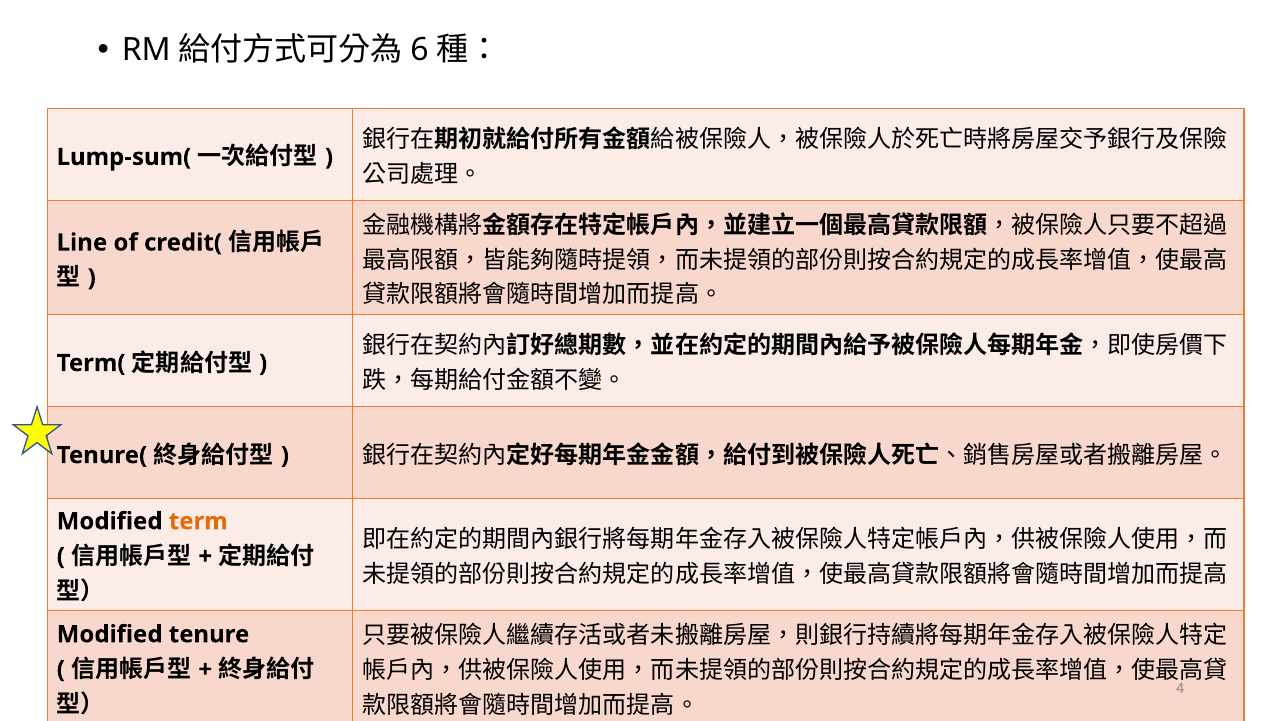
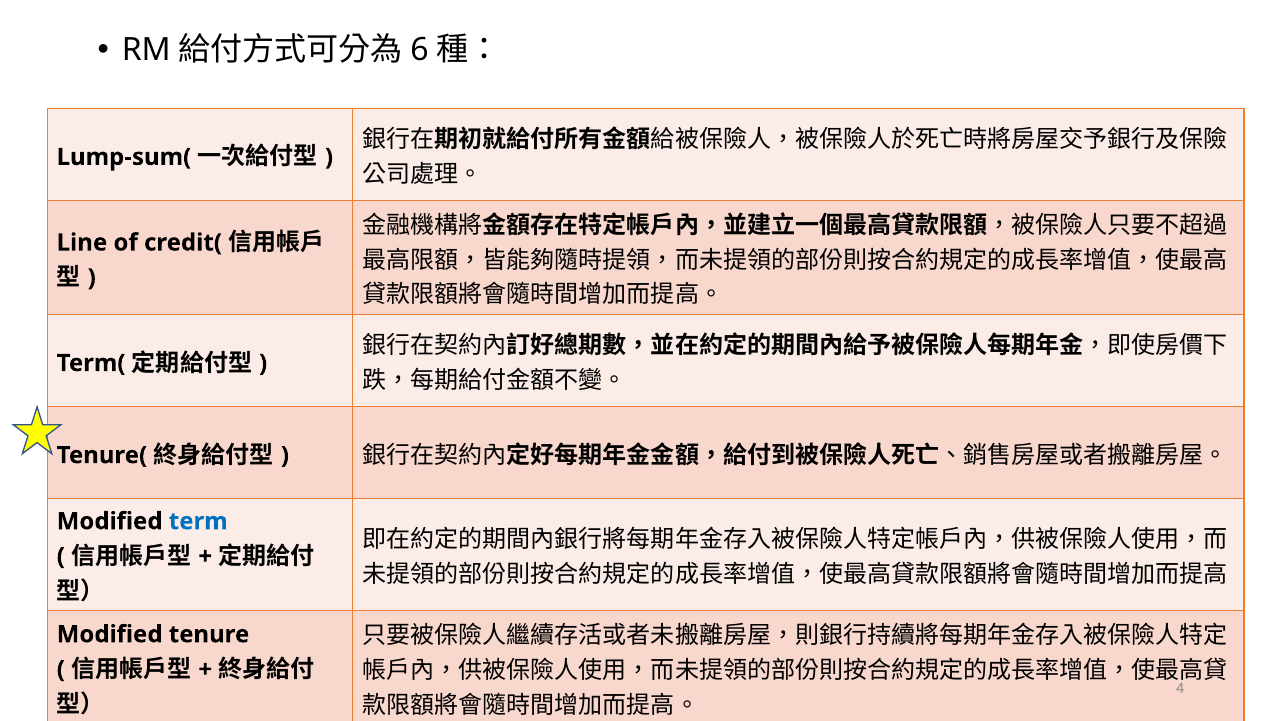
term colour: orange -> blue
